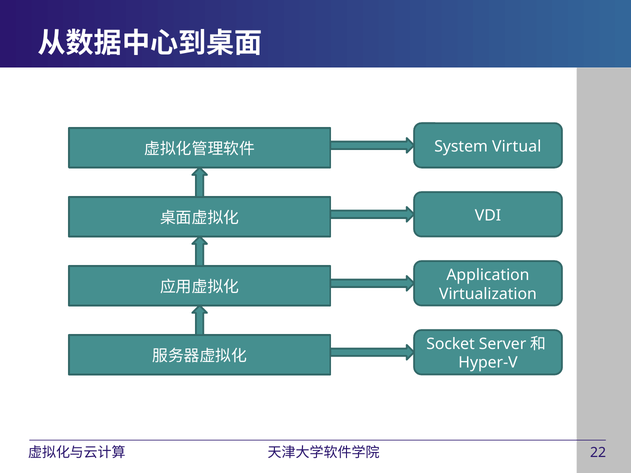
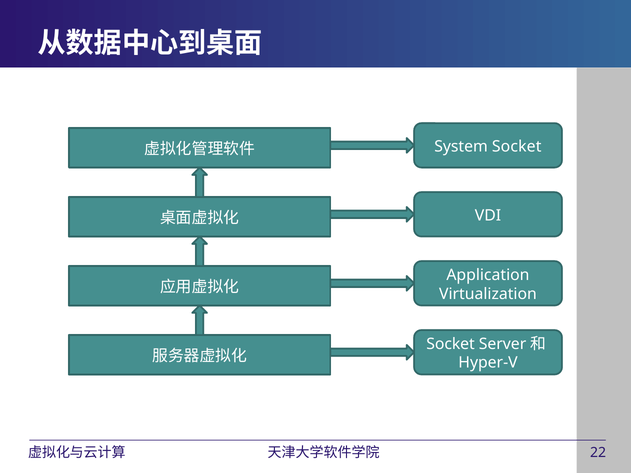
System Virtual: Virtual -> Socket
